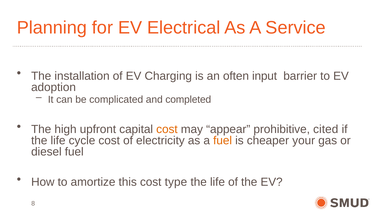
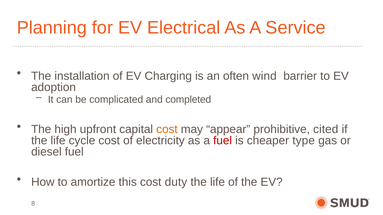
input: input -> wind
fuel at (223, 141) colour: orange -> red
your: your -> type
type: type -> duty
